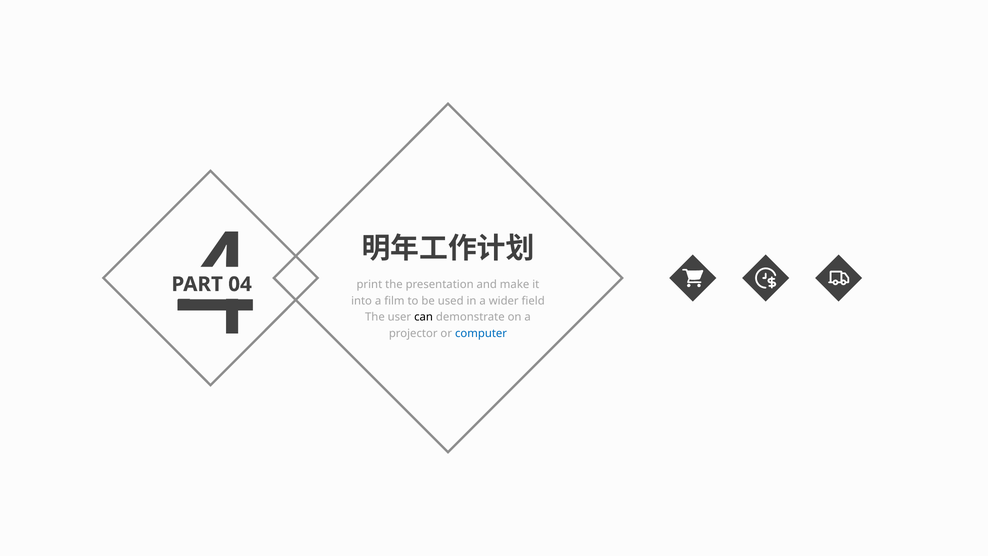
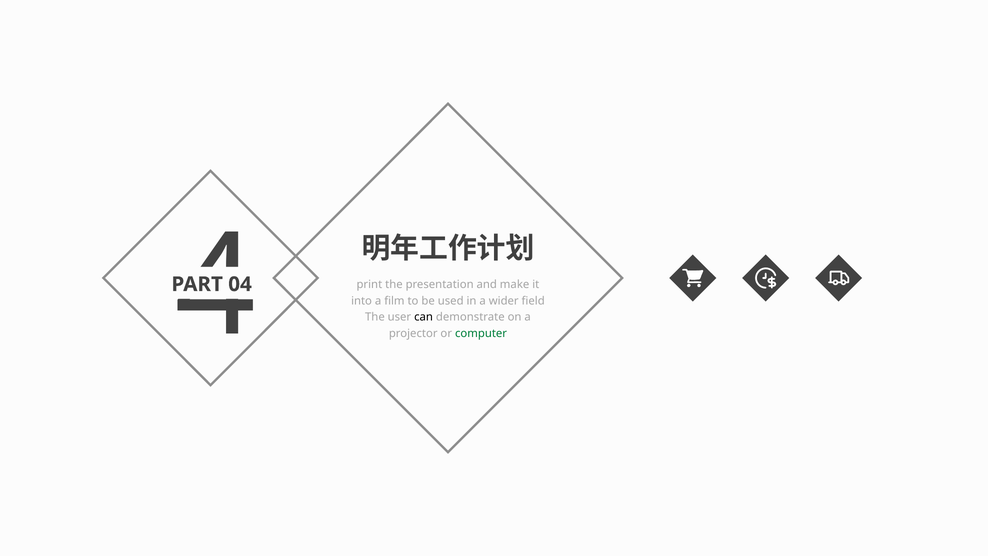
computer colour: blue -> green
